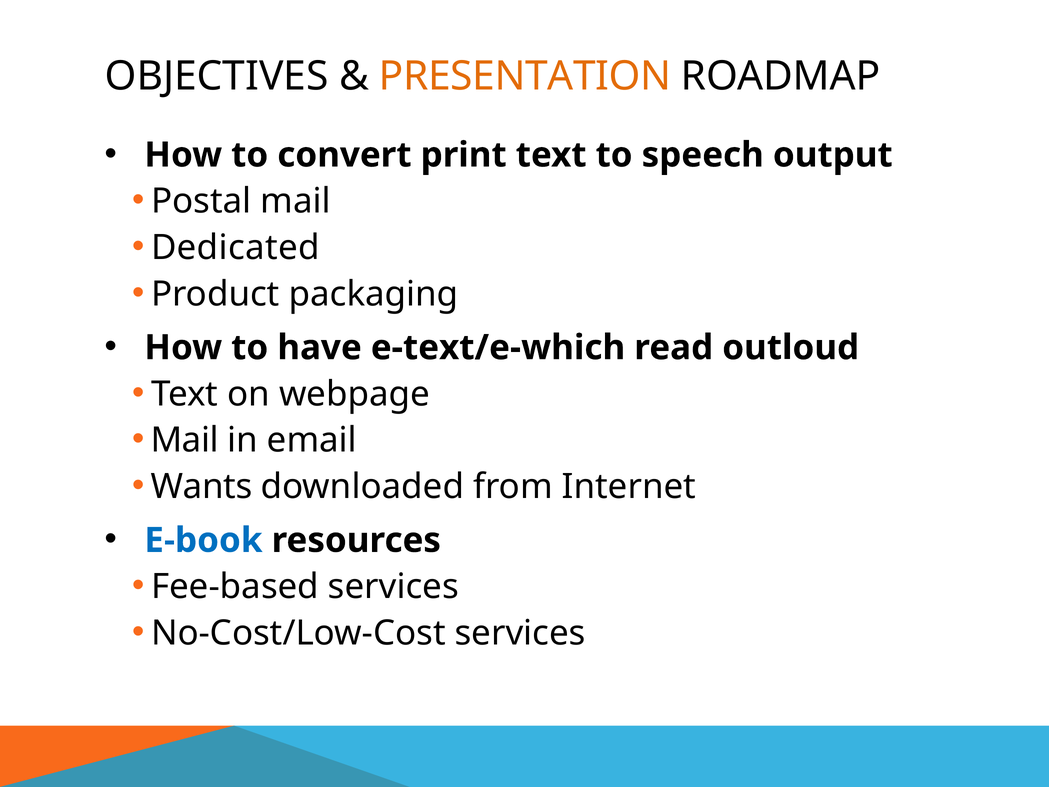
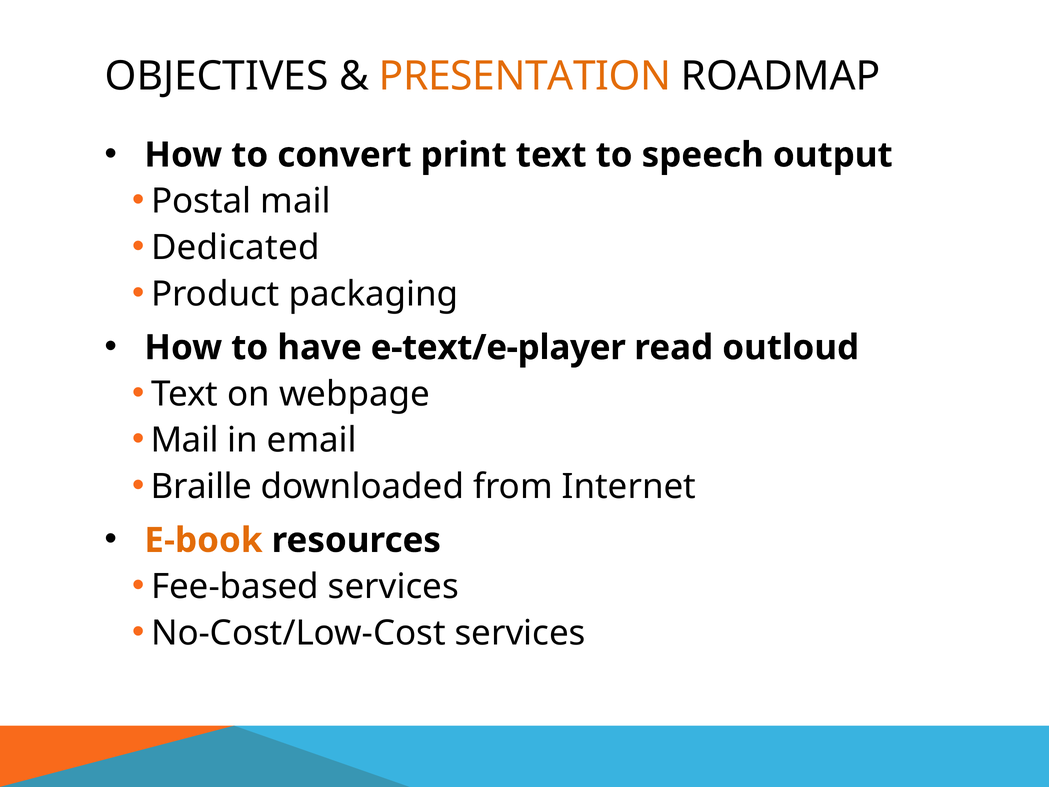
e-text/e-which: e-text/e-which -> e-text/e-player
Wants: Wants -> Braille
E-book colour: blue -> orange
